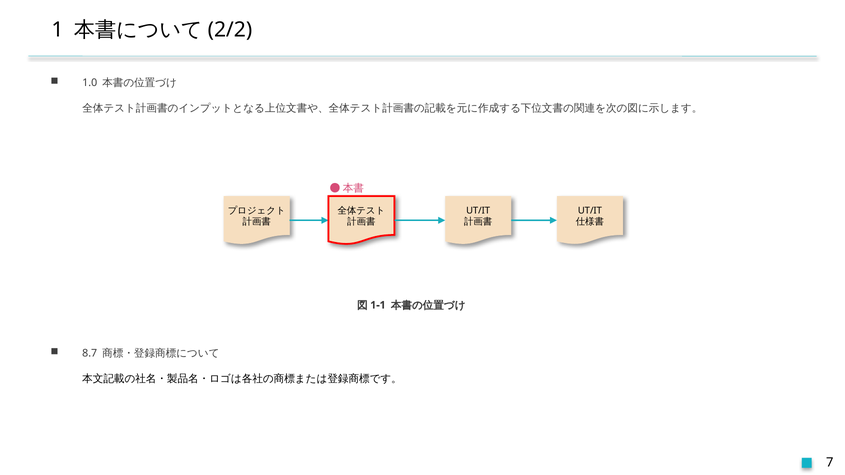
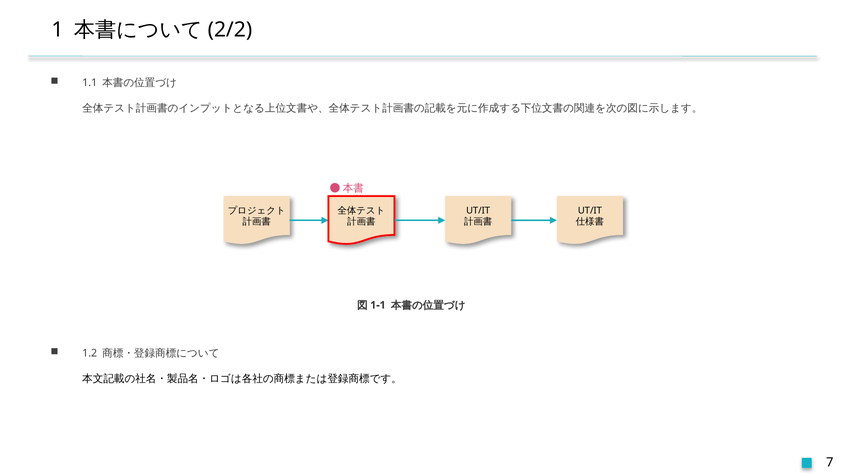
1.0: 1.0 -> 1.1
8.7: 8.7 -> 1.2
